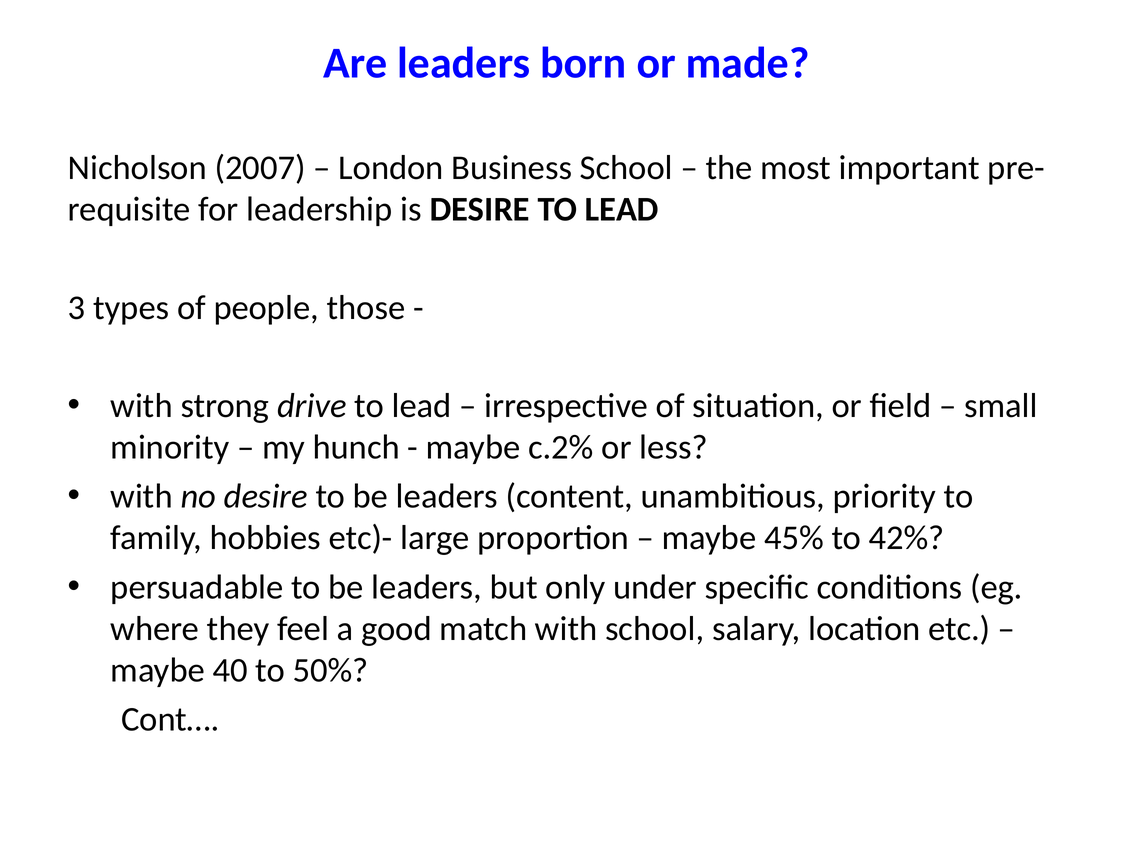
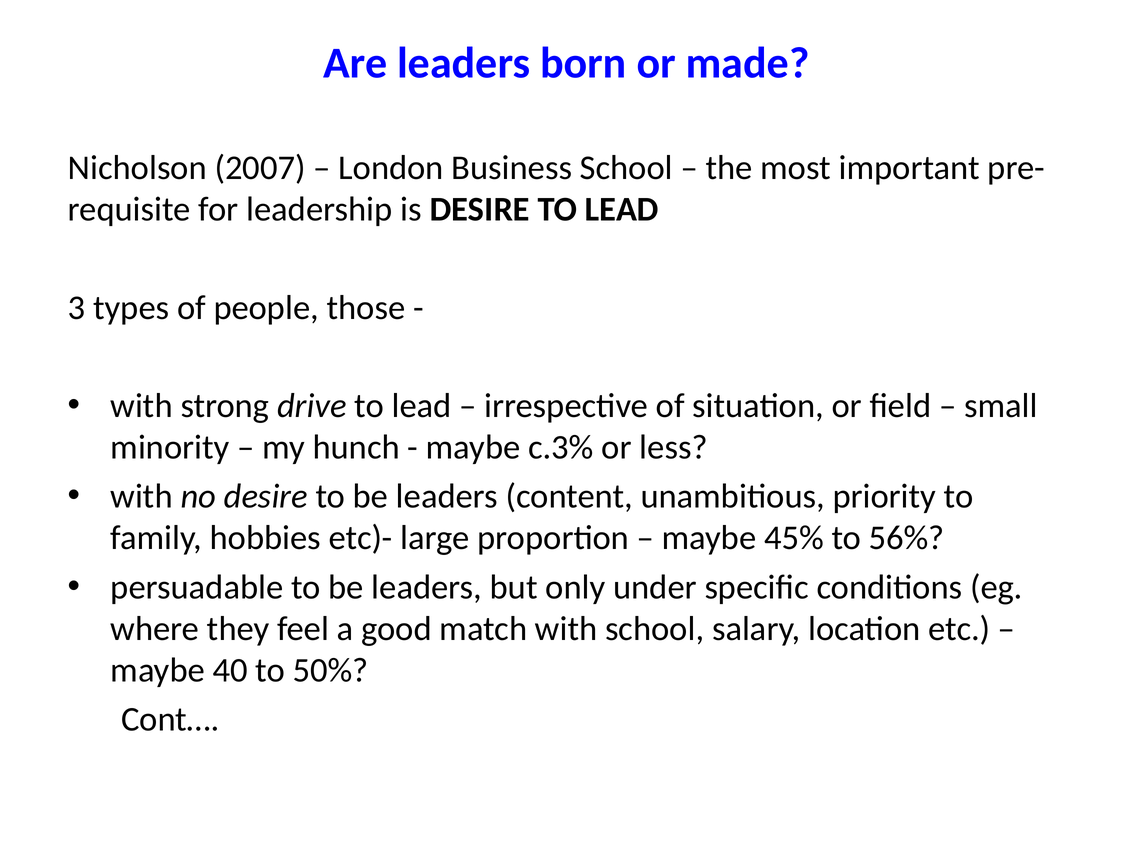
c.2%: c.2% -> c.3%
42%: 42% -> 56%
